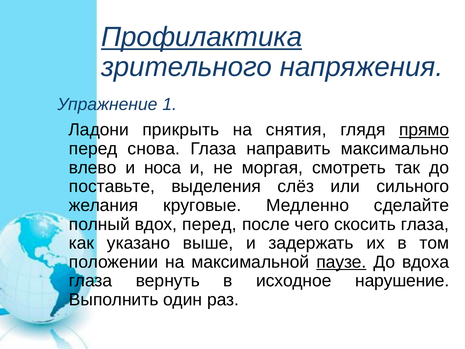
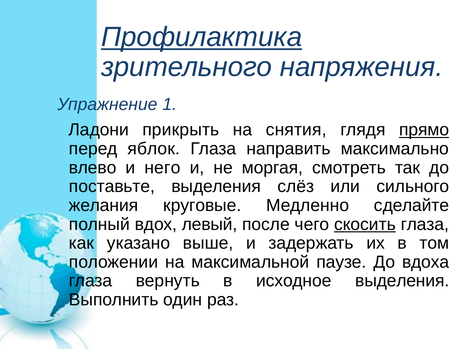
снова: снова -> яблок
носа: носа -> него
вдох перед: перед -> левый
скосить underline: none -> present
паузе underline: present -> none
исходное нарушение: нарушение -> выделения
